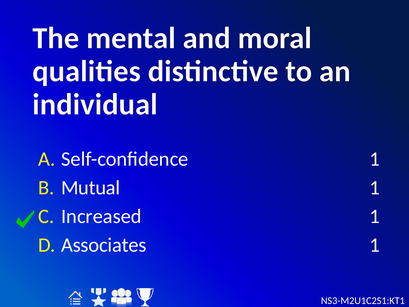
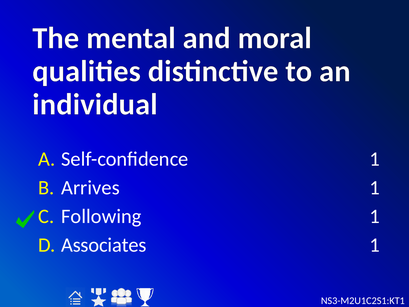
Mutual: Mutual -> Arrives
Increased: Increased -> Following
